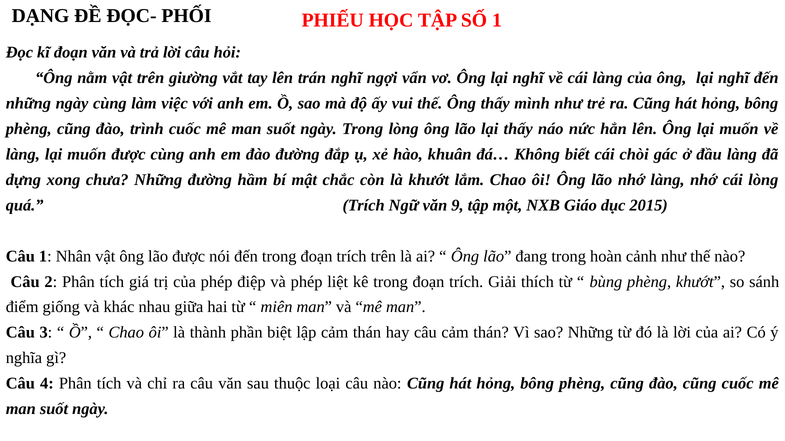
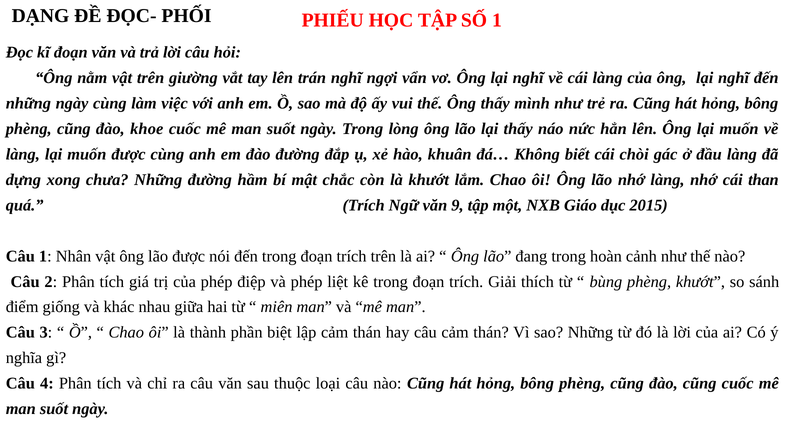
trình: trình -> khoe
cái lòng: lòng -> than
